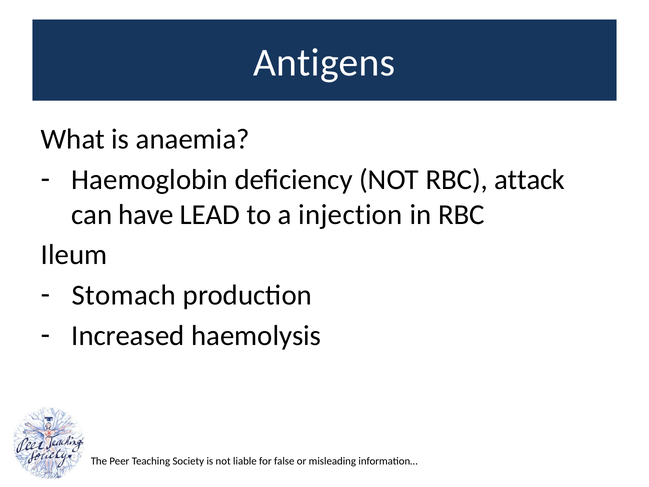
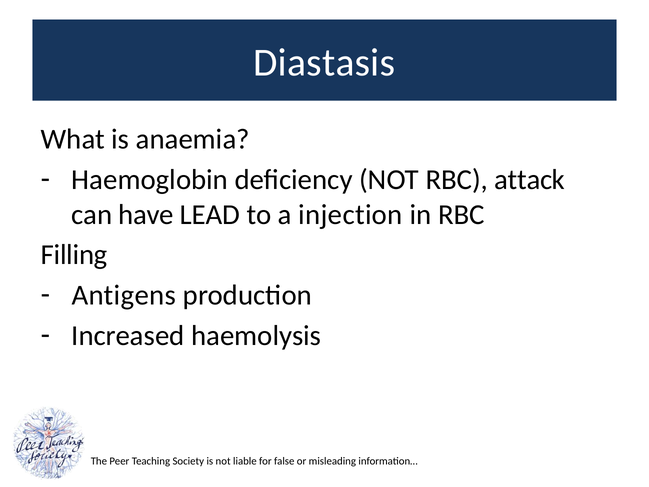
Antigens: Antigens -> Diastasis
Ileum: Ileum -> Filling
Stomach: Stomach -> Antigens
